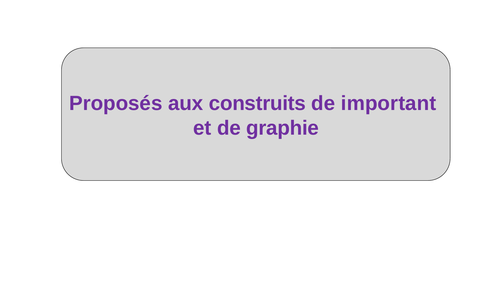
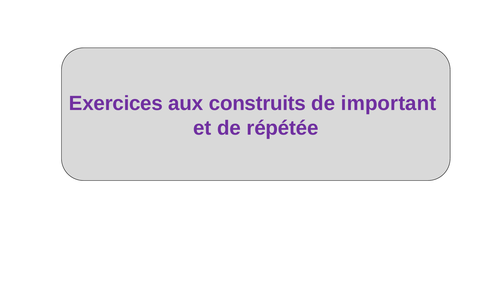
Proposés: Proposés -> Exercices
graphie: graphie -> répétée
